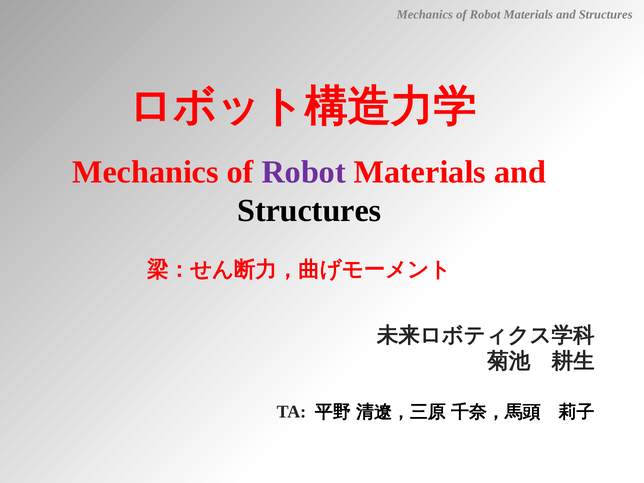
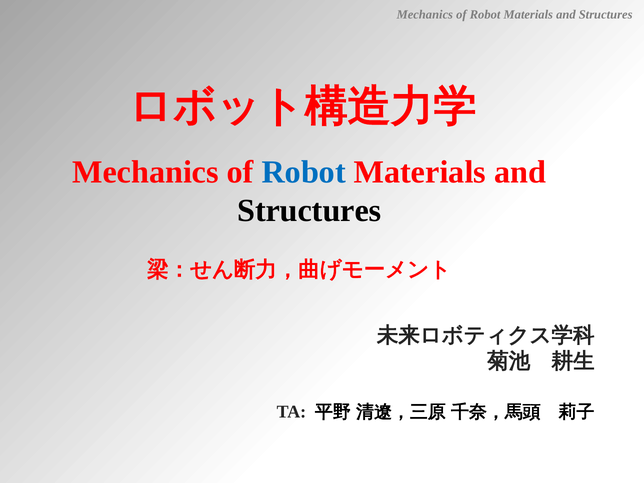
Robot at (304, 172) colour: purple -> blue
